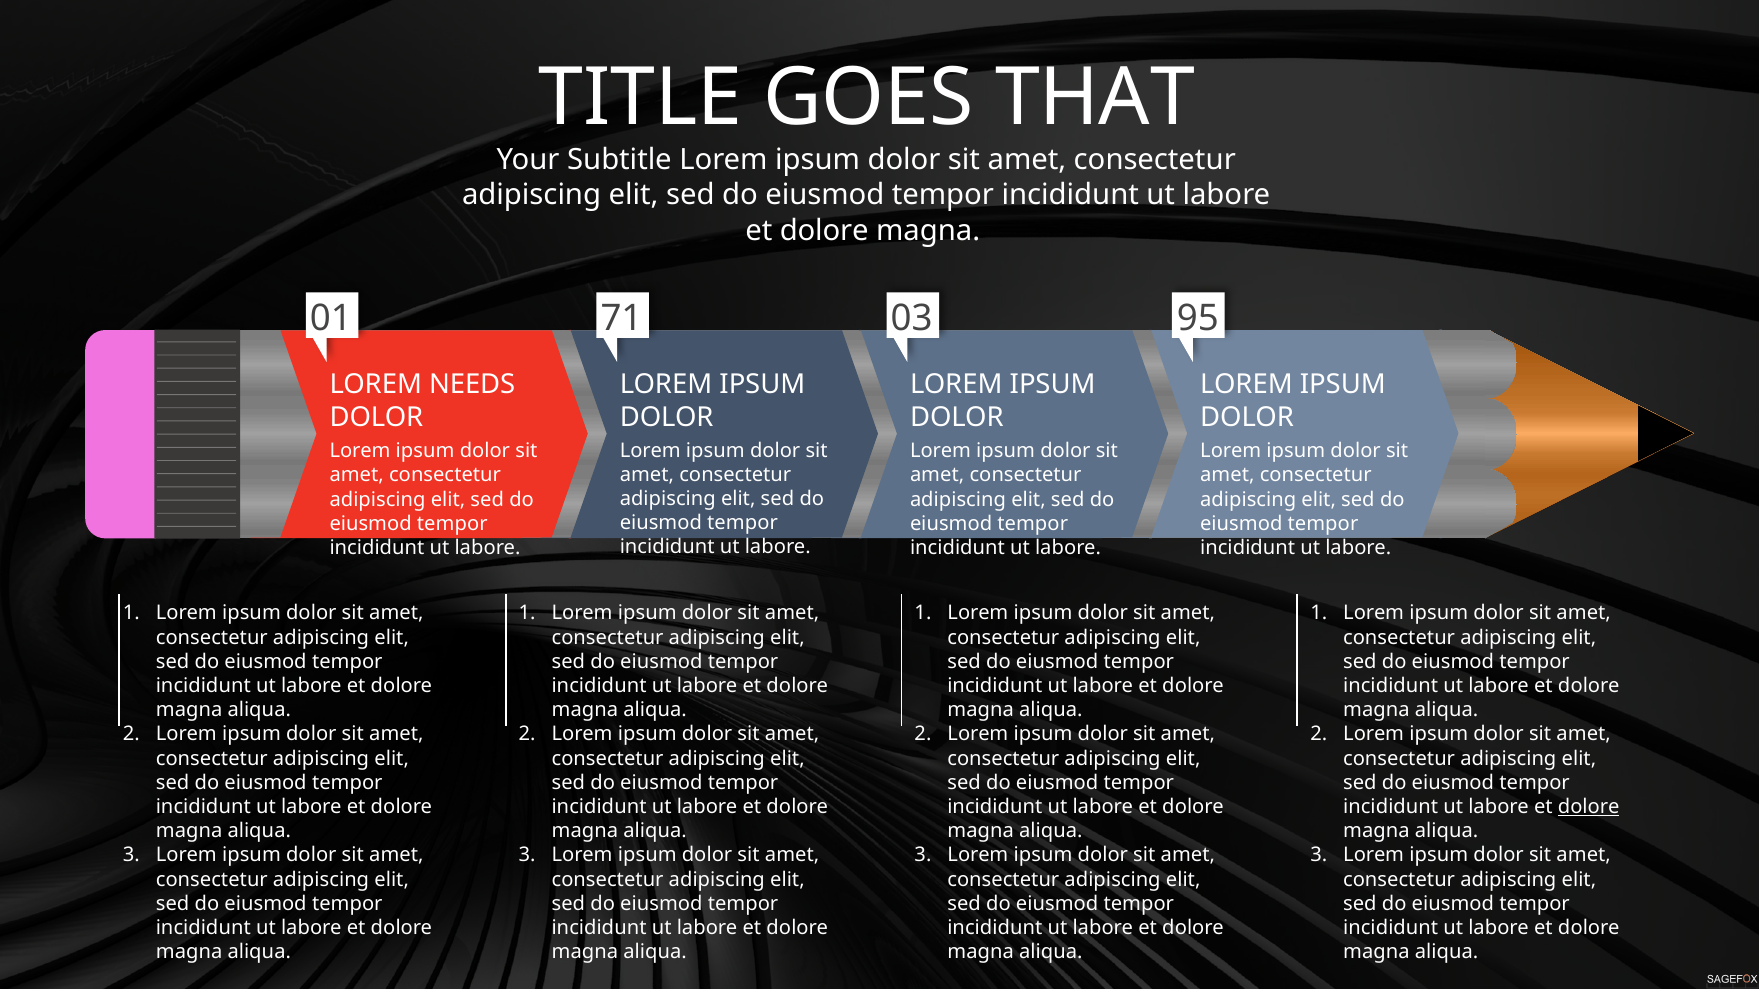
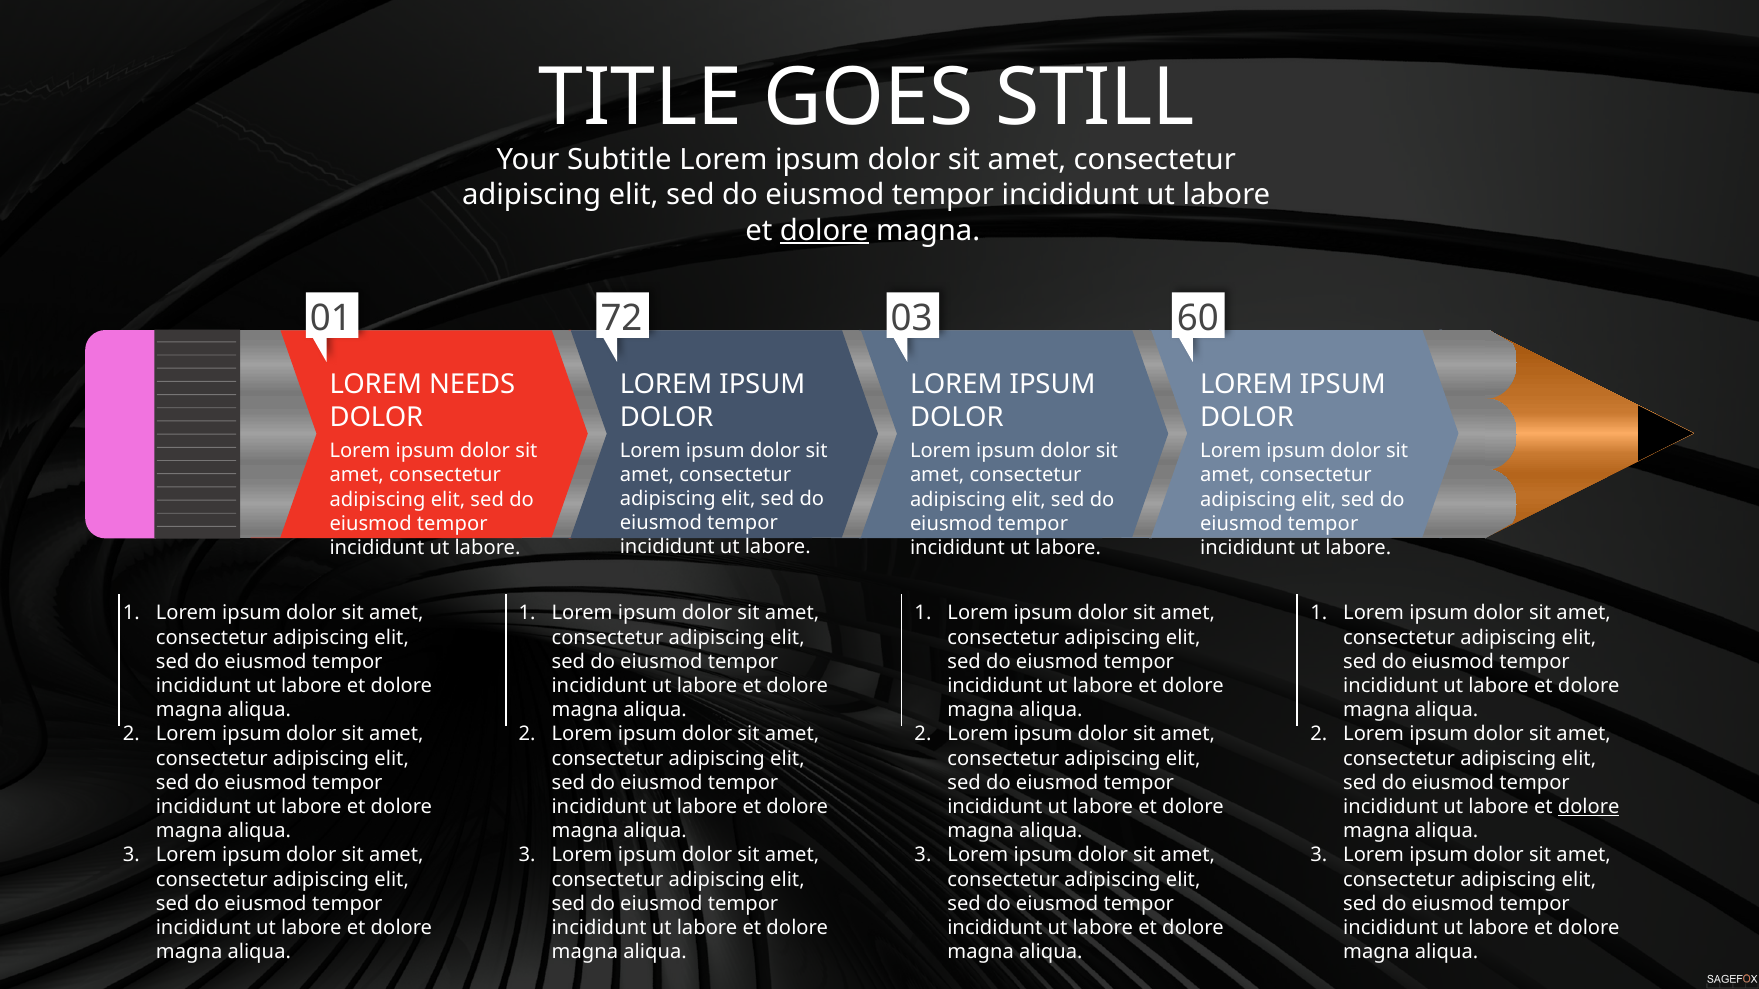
THAT: THAT -> STILL
dolore at (824, 230) underline: none -> present
71: 71 -> 72
95: 95 -> 60
